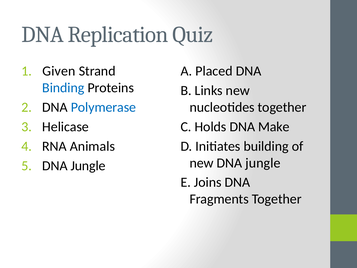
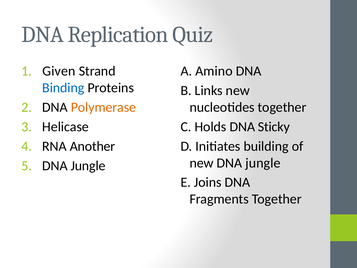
Placed: Placed -> Amino
Polymerase colour: blue -> orange
Make: Make -> Sticky
Animals: Animals -> Another
